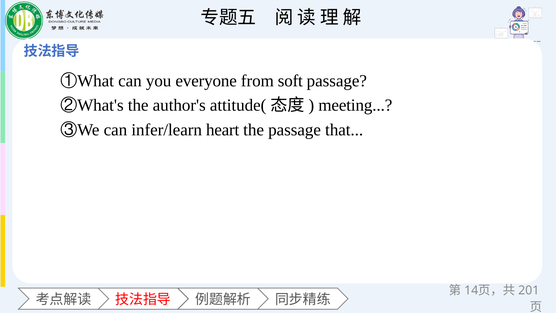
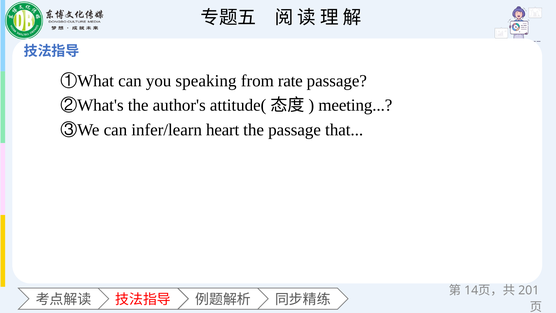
everyone: everyone -> speaking
soft: soft -> rate
